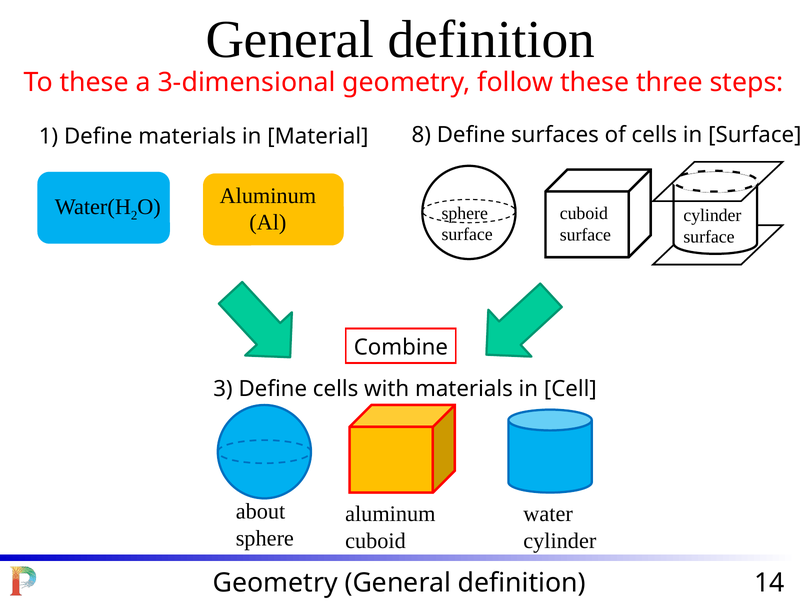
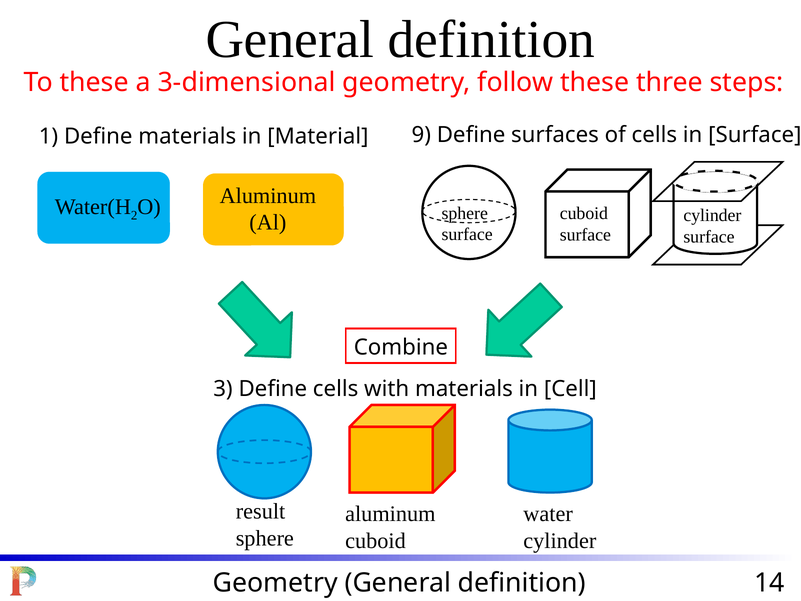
8: 8 -> 9
about: about -> result
